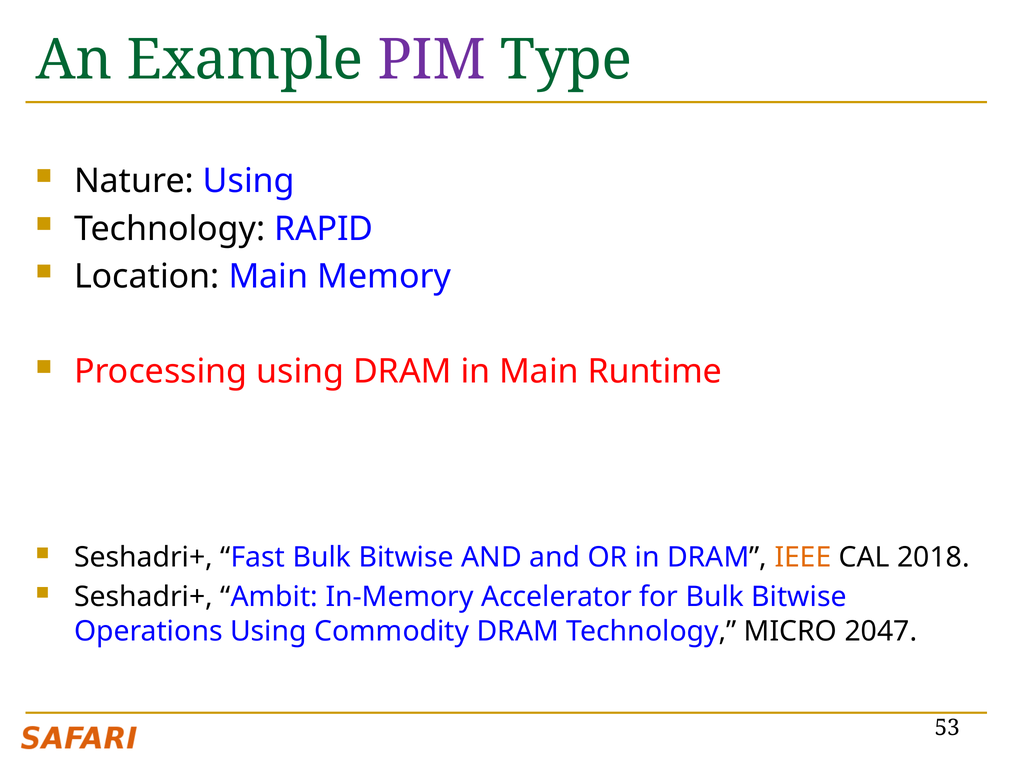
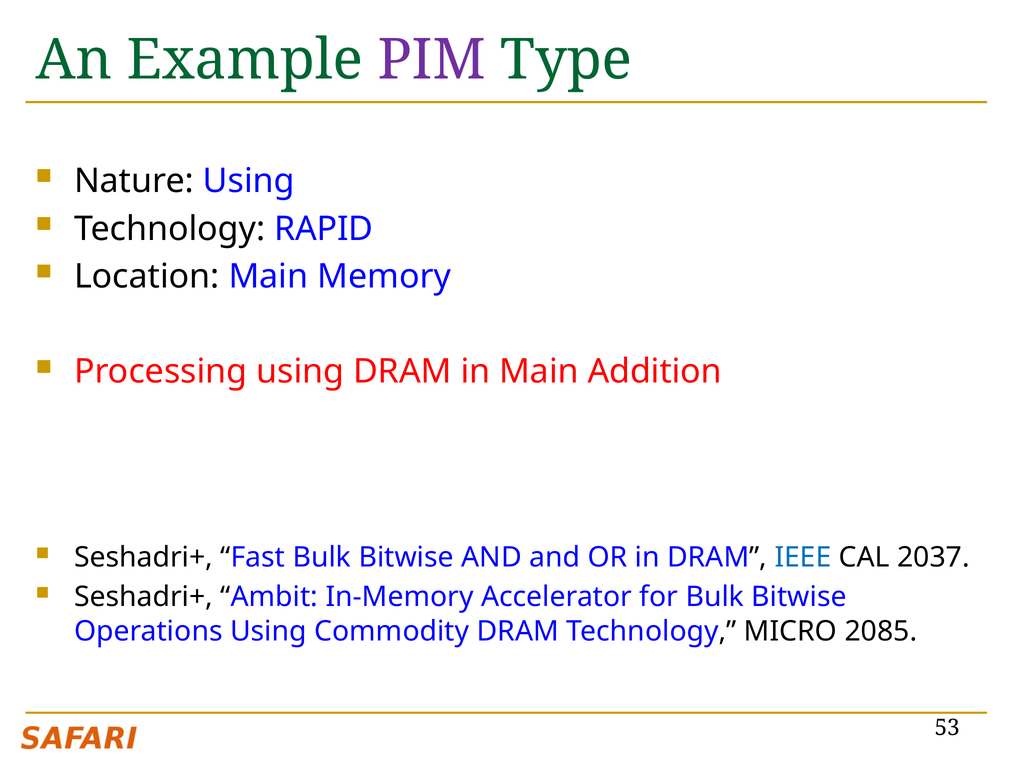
Runtime: Runtime -> Addition
IEEE colour: orange -> blue
2018: 2018 -> 2037
2047: 2047 -> 2085
